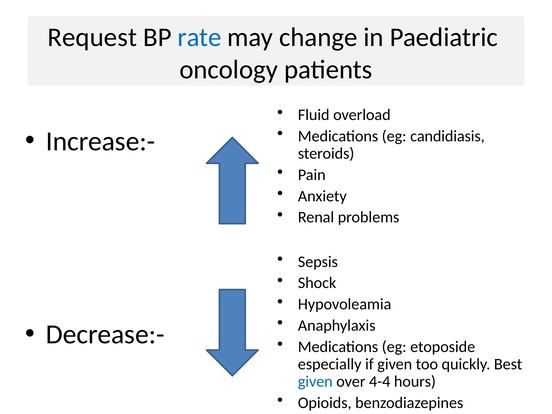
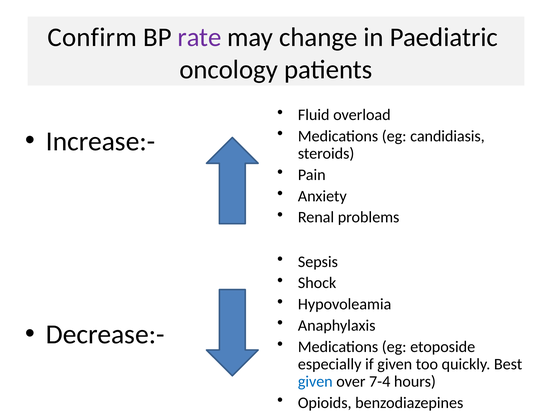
Request: Request -> Confirm
rate colour: blue -> purple
4-4: 4-4 -> 7-4
